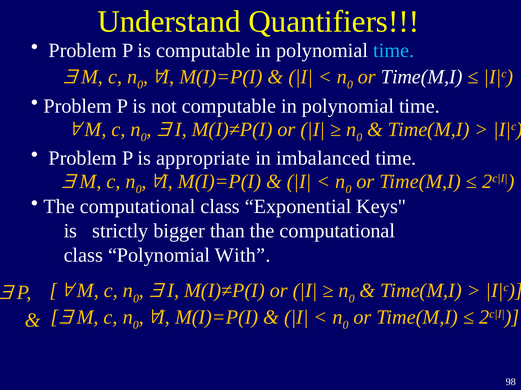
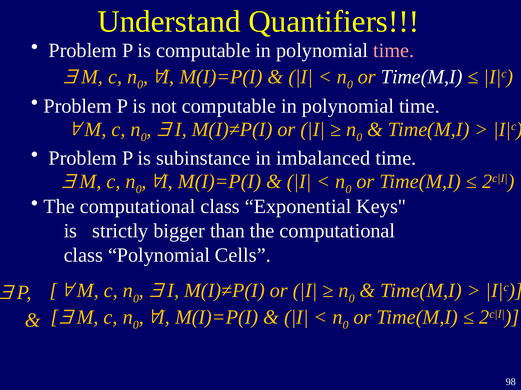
time at (394, 51) colour: light blue -> pink
appropriate: appropriate -> subinstance
With: With -> Cells
